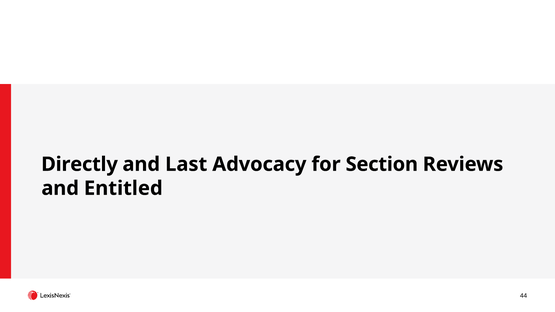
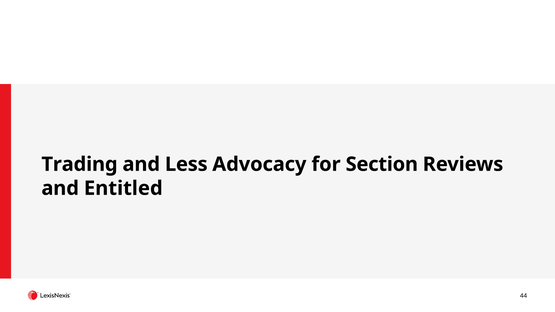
Directly: Directly -> Trading
Last: Last -> Less
